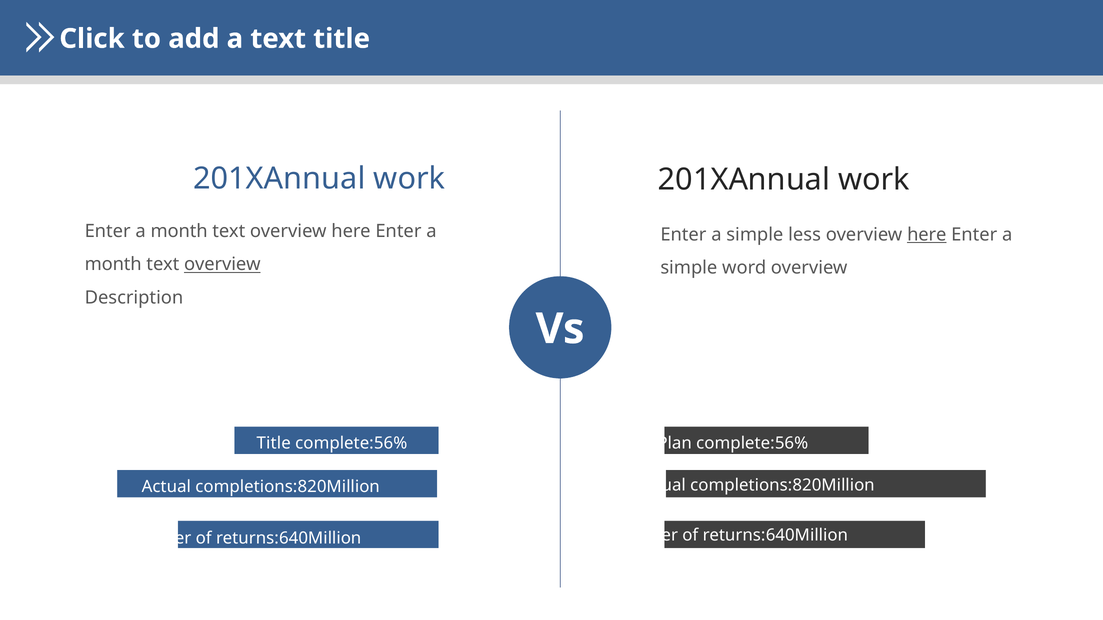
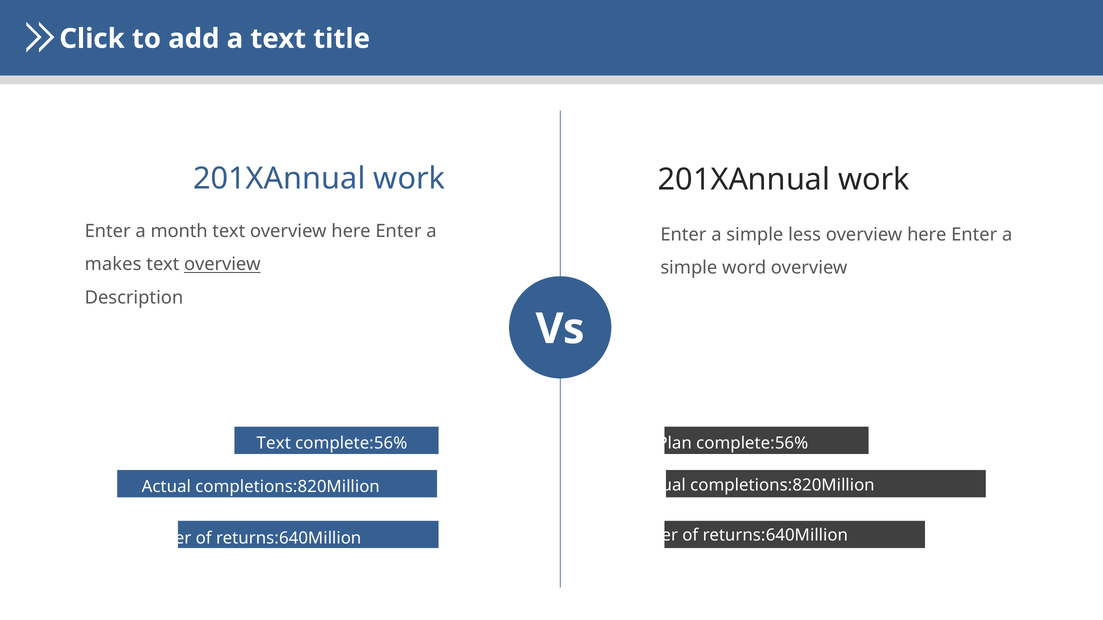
here at (927, 235) underline: present -> none
month at (113, 265): month -> makes
Title at (274, 444): Title -> Text
